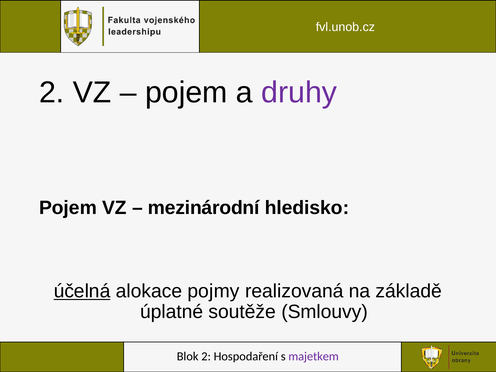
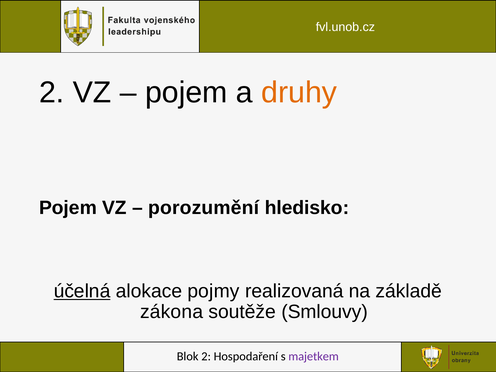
druhy colour: purple -> orange
mezinárodní: mezinárodní -> porozumění
úplatné: úplatné -> zákona
